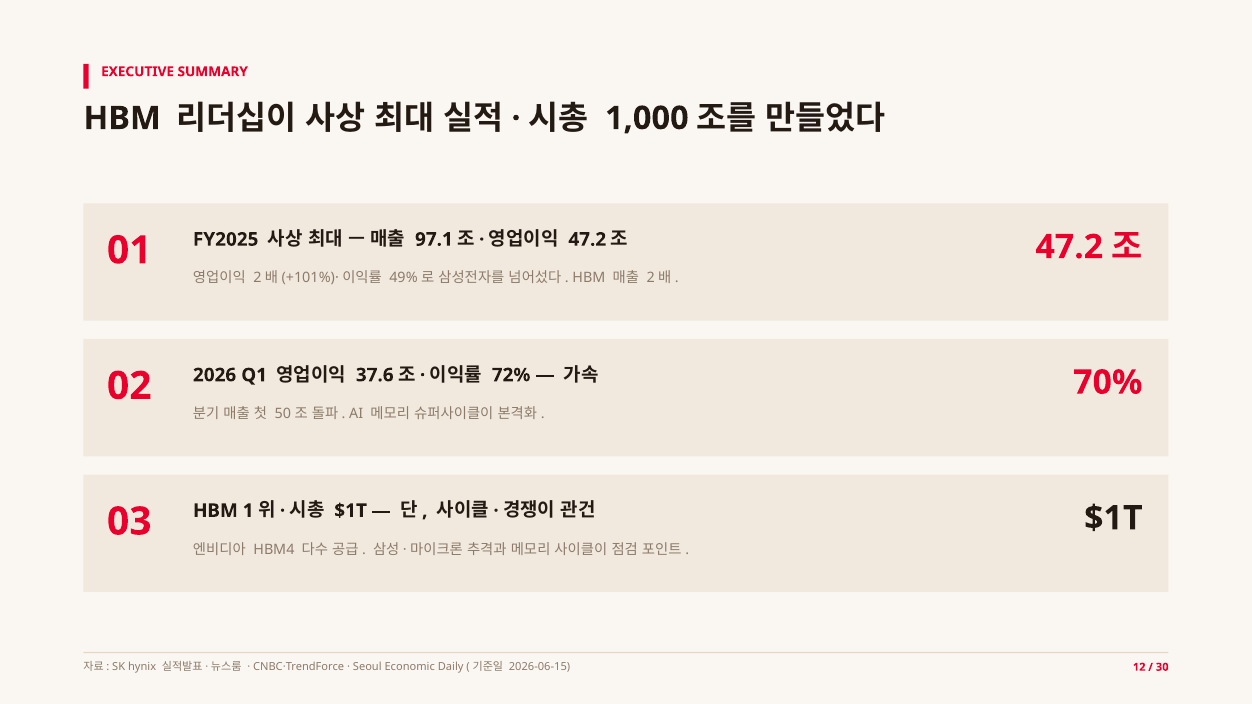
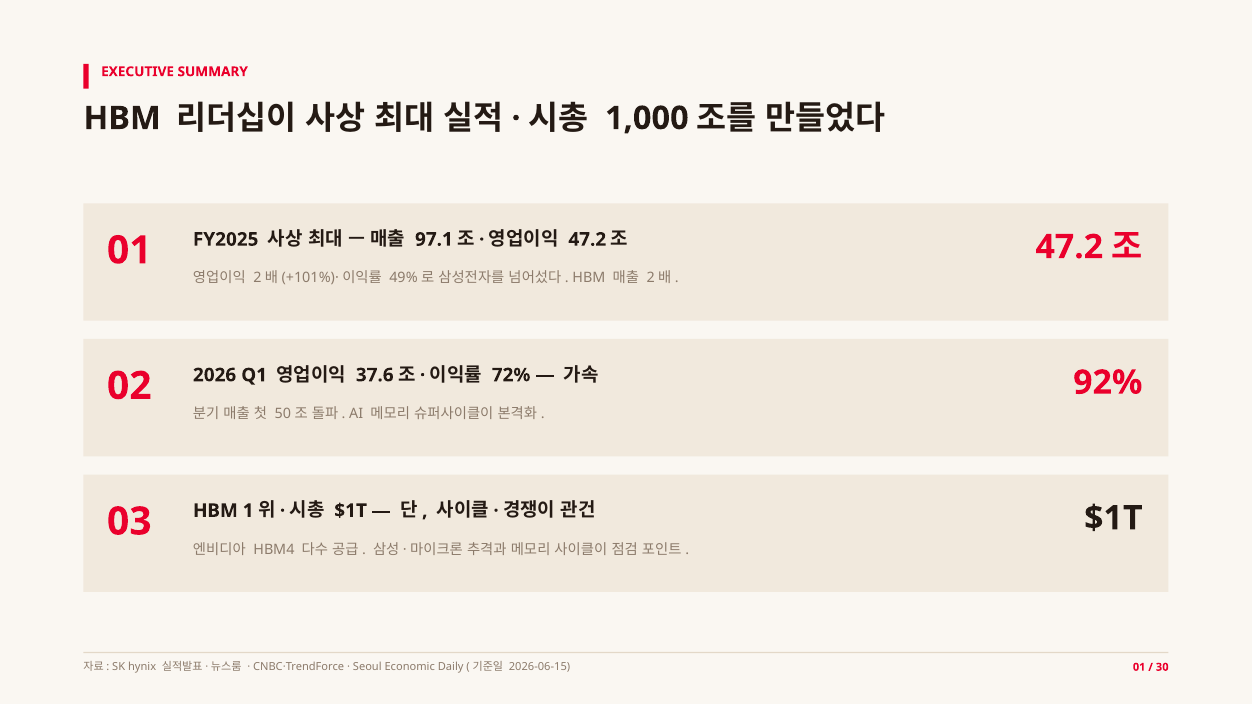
70%: 70% -> 92%
2026-06-15 12: 12 -> 01
